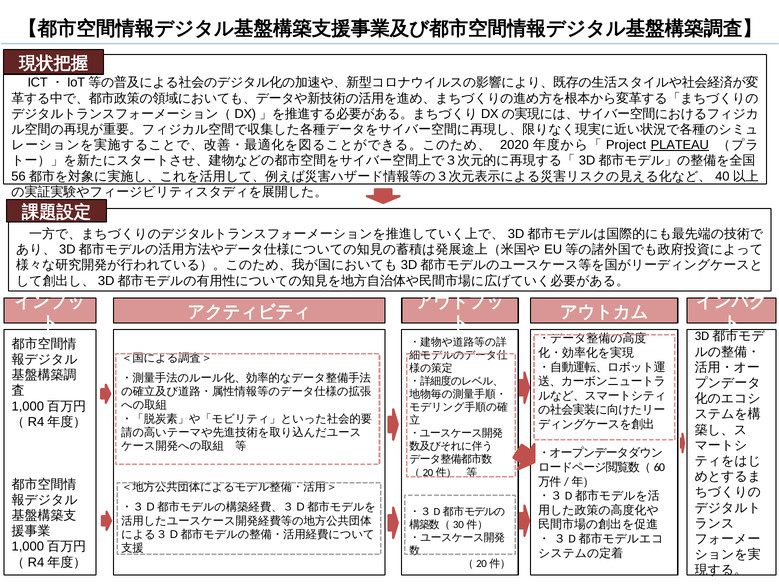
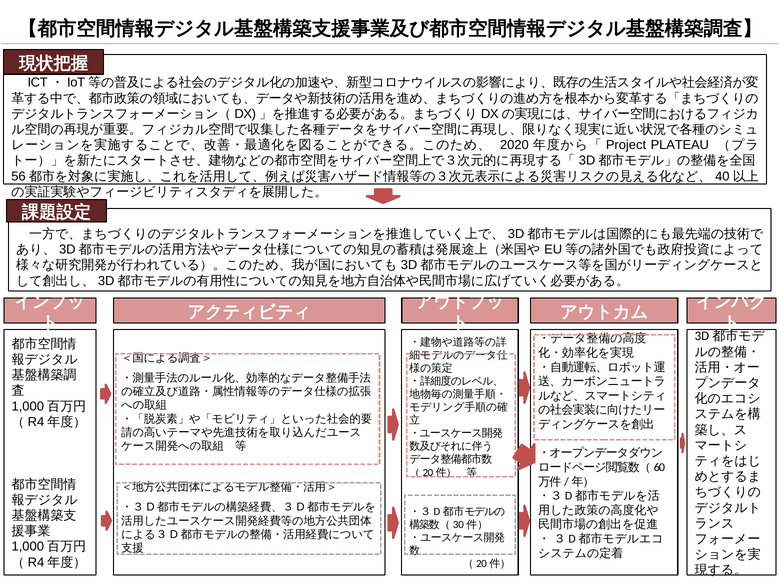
PLATEAU underline: present -> none
